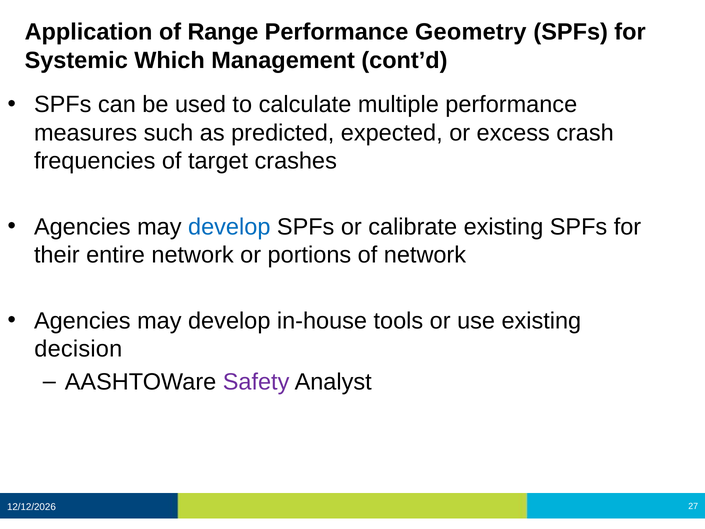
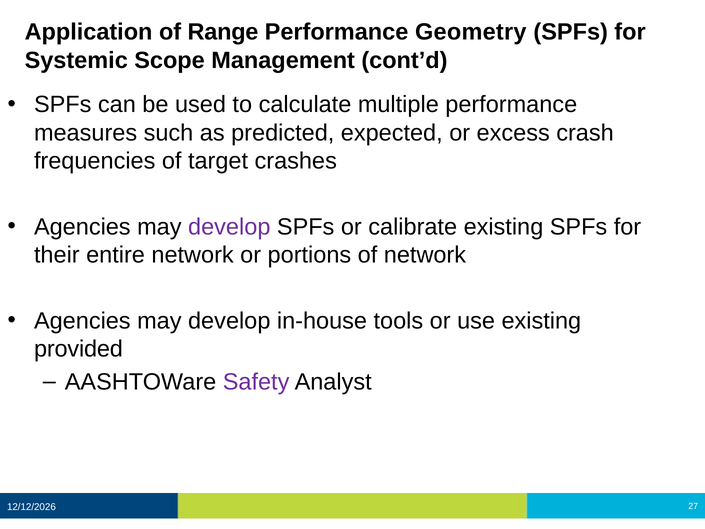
Which: Which -> Scope
develop at (229, 227) colour: blue -> purple
decision: decision -> provided
